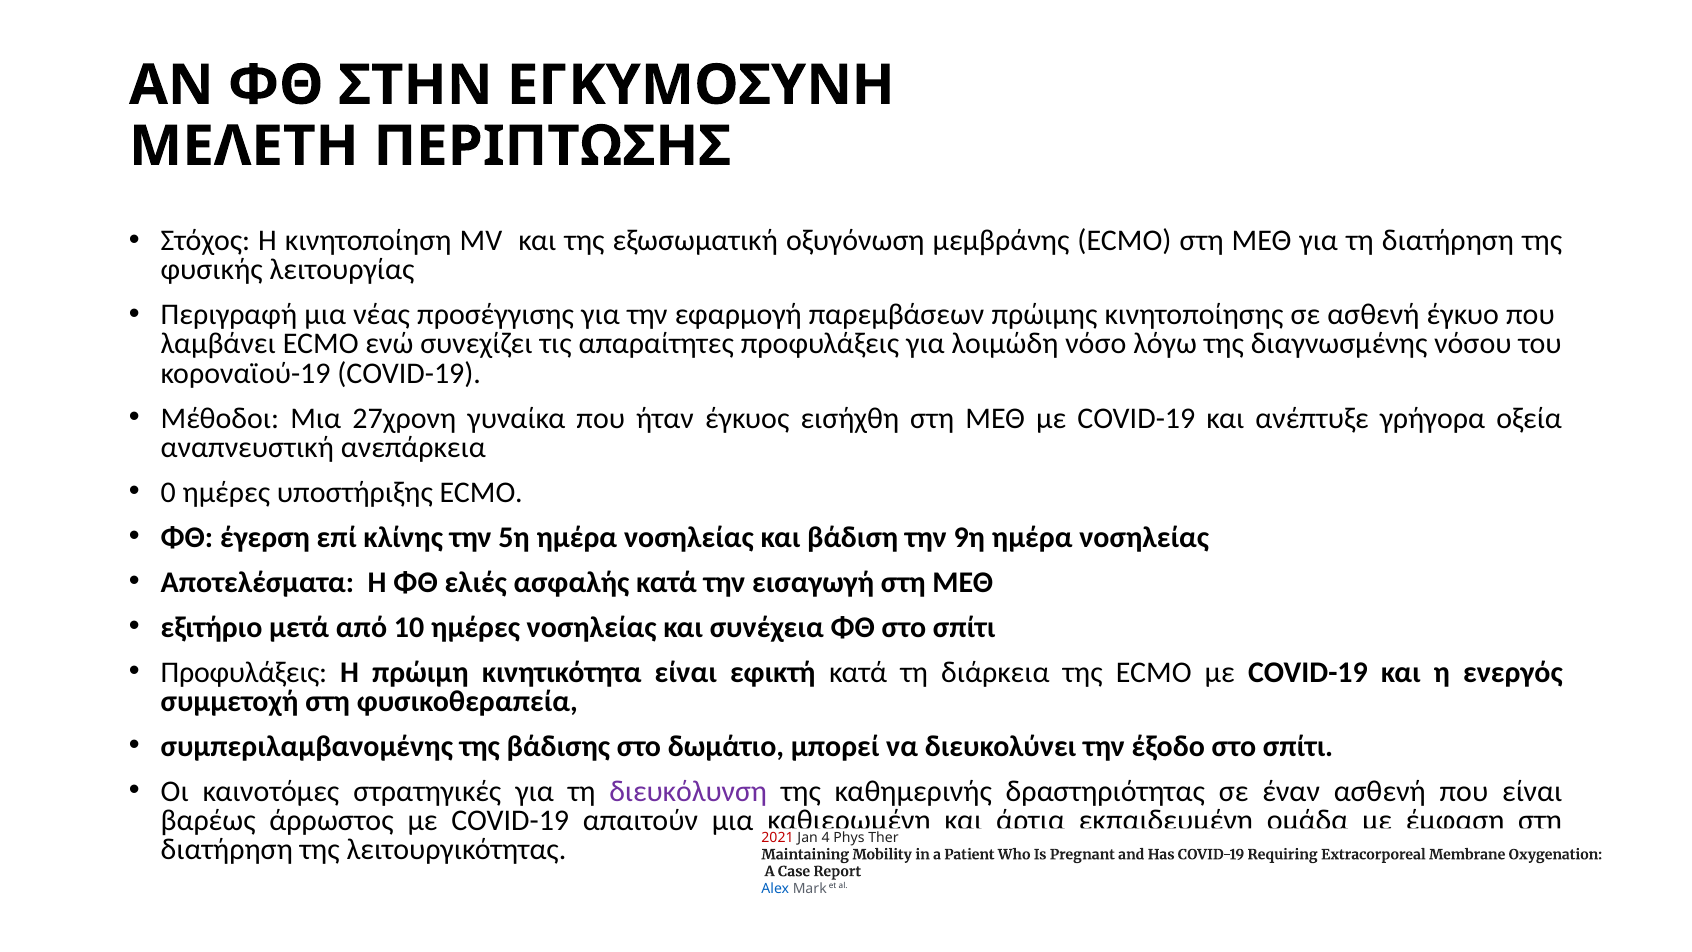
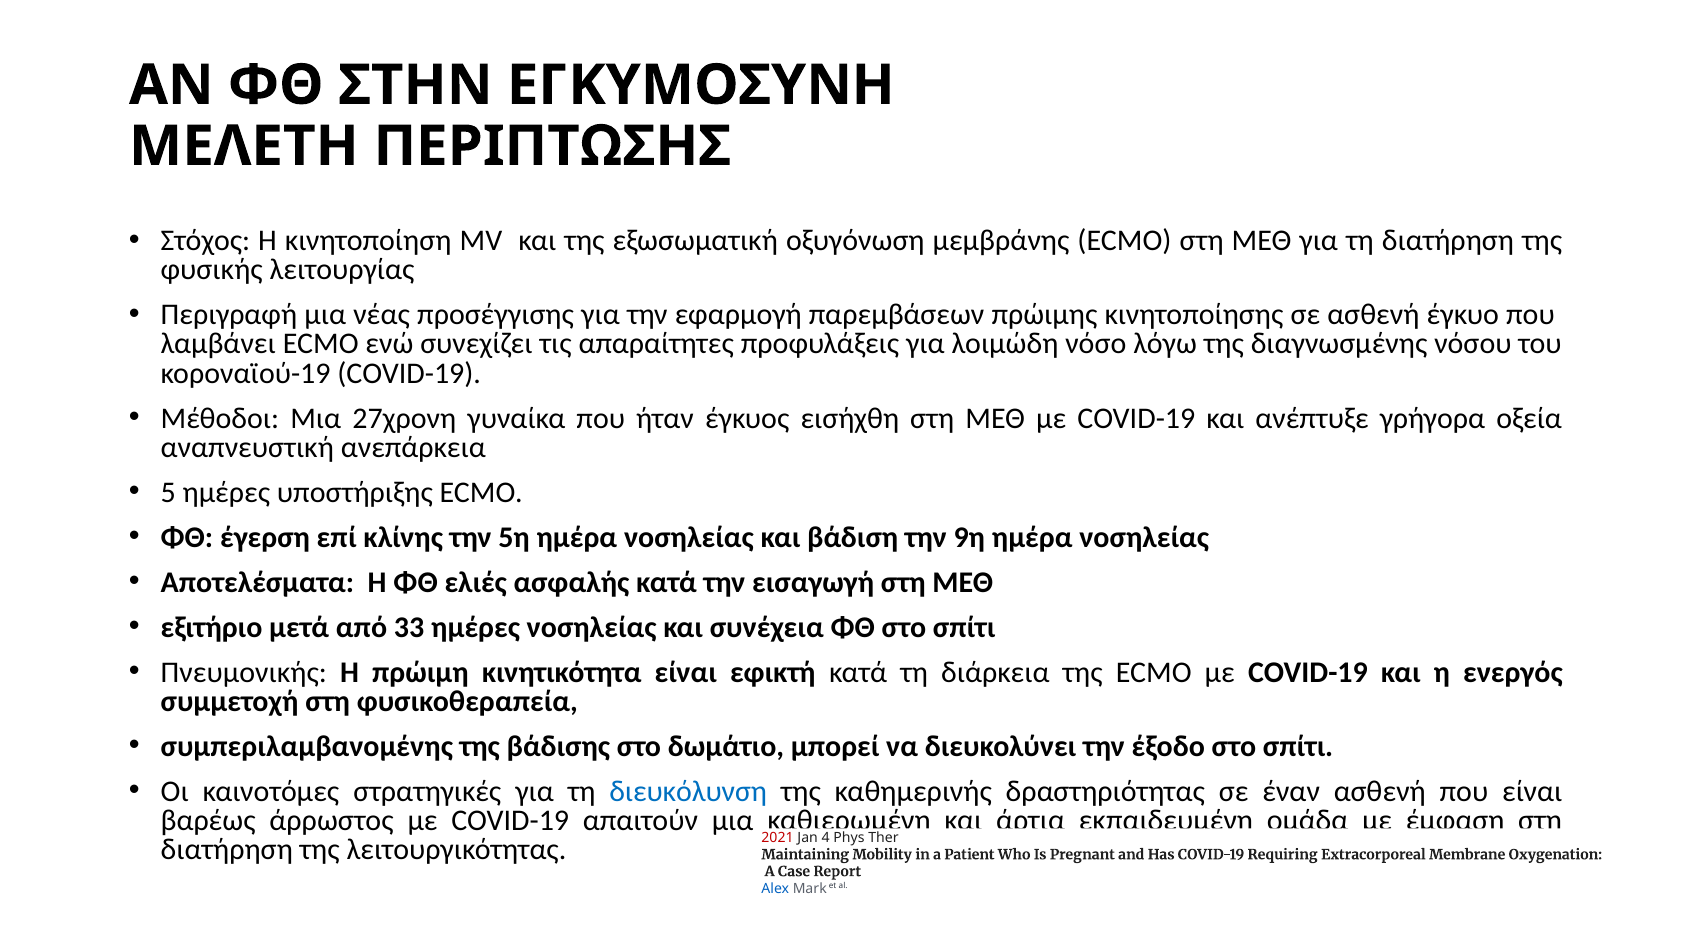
0: 0 -> 5
10: 10 -> 33
Προφυλάξεις at (244, 672): Προφυλάξεις -> Πνευμονικής
διευκόλυνση colour: purple -> blue
